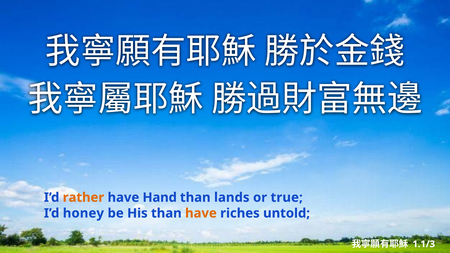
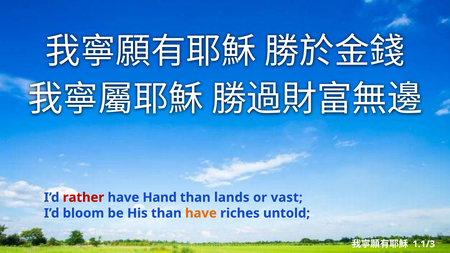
rather colour: orange -> red
true: true -> vast
honey: honey -> bloom
